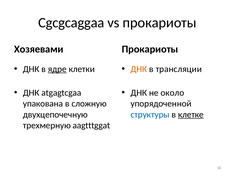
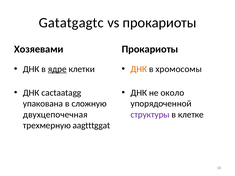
Cgcgcaggaa: Cgcgcaggaa -> Gatatgagtc
трансляции: трансляции -> хромосомы
atgagtcgaa: atgagtcgaa -> cactaatagg
двухцепочечную: двухцепочечную -> двухцепочечная
структуры colour: blue -> purple
клетке underline: present -> none
